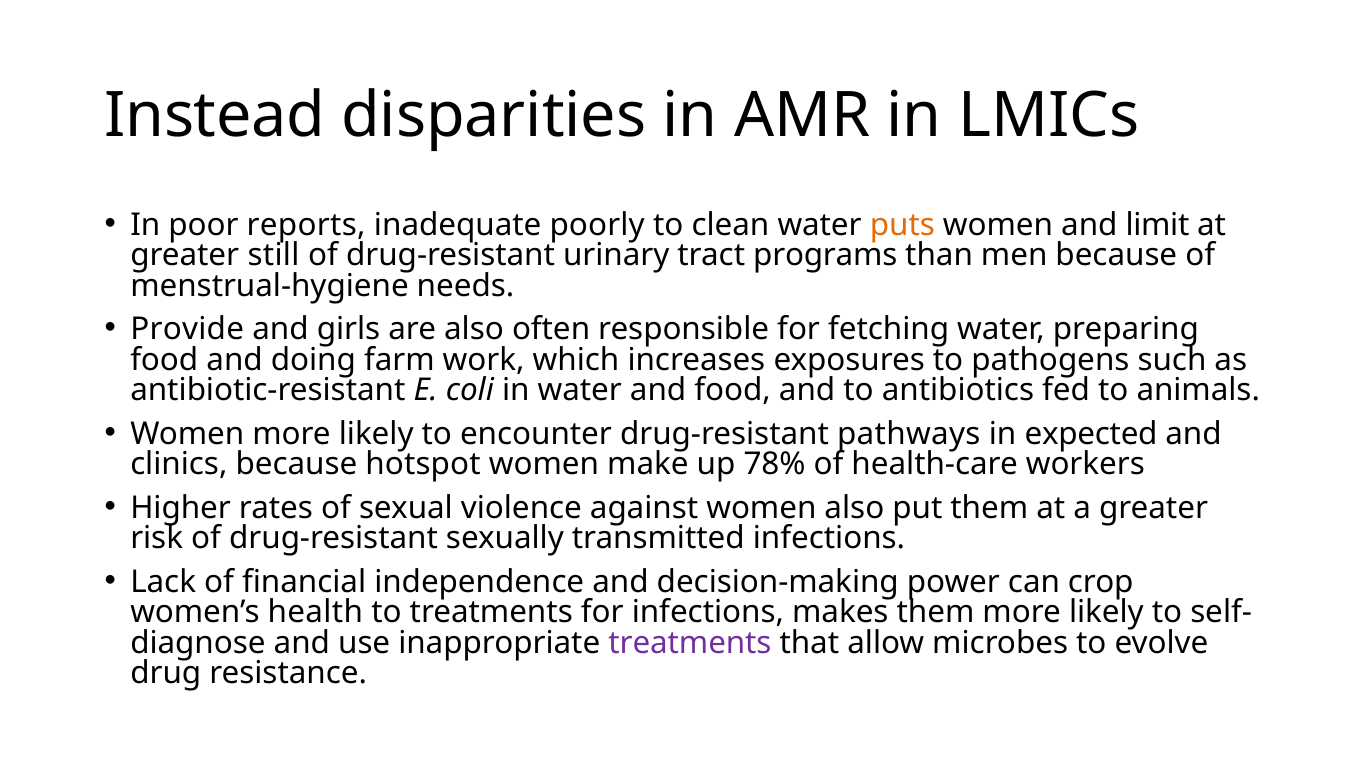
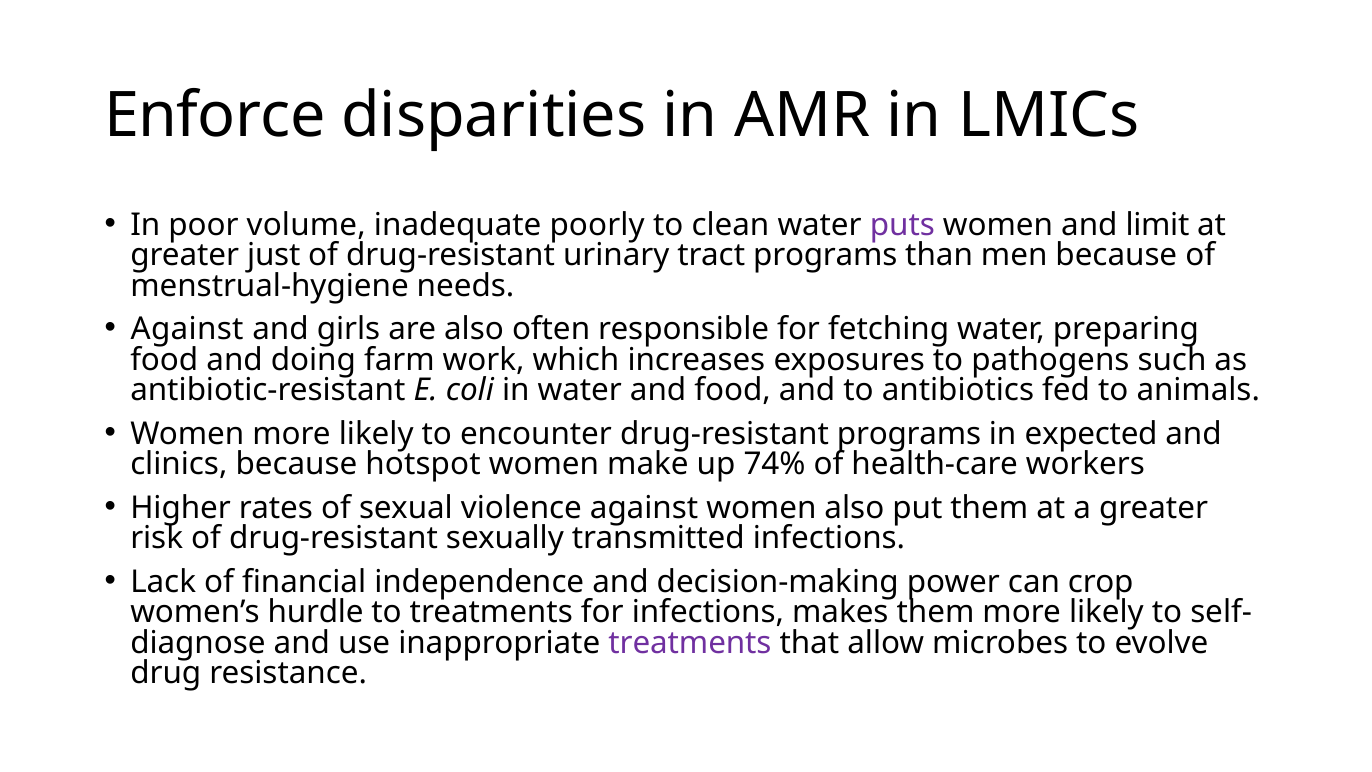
Instead: Instead -> Enforce
reports: reports -> volume
puts colour: orange -> purple
still: still -> just
Provide at (187, 329): Provide -> Against
drug-resistant pathways: pathways -> programs
78%: 78% -> 74%
health: health -> hurdle
